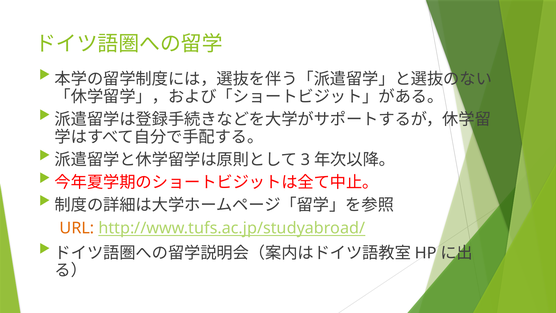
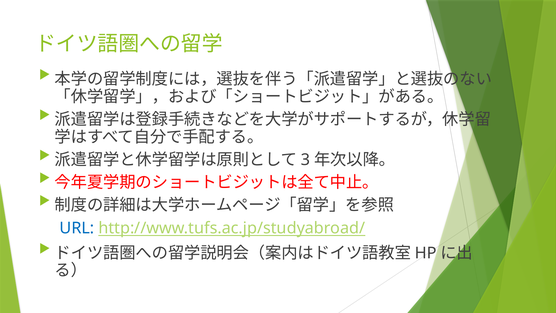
URL colour: orange -> blue
